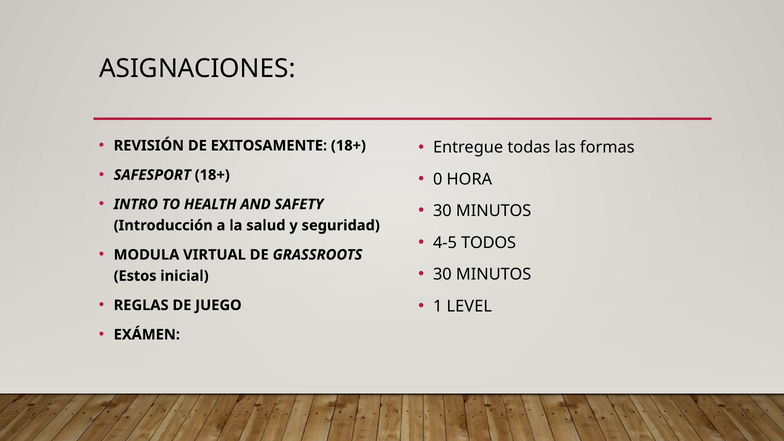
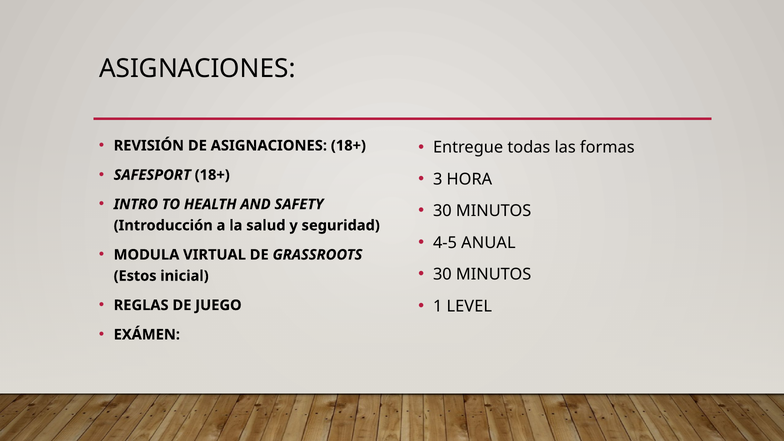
DE EXITOSAMENTE: EXITOSAMENTE -> ASIGNACIONES
0: 0 -> 3
TODOS: TODOS -> ANUAL
